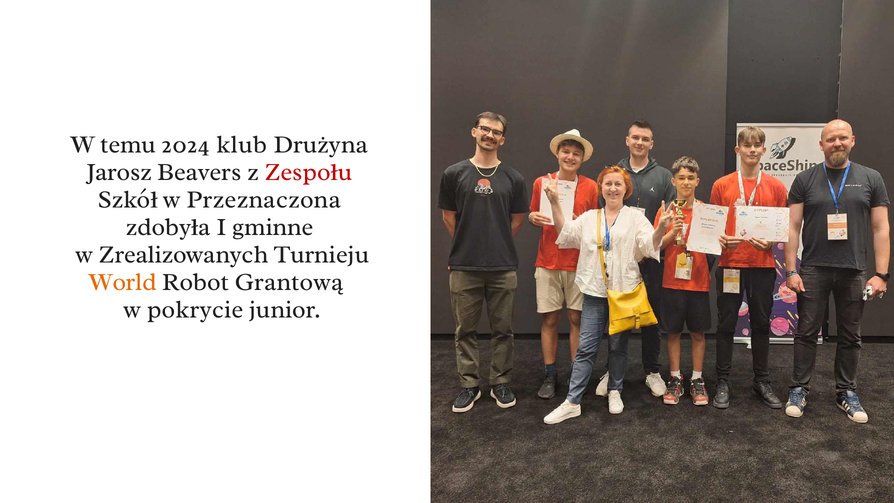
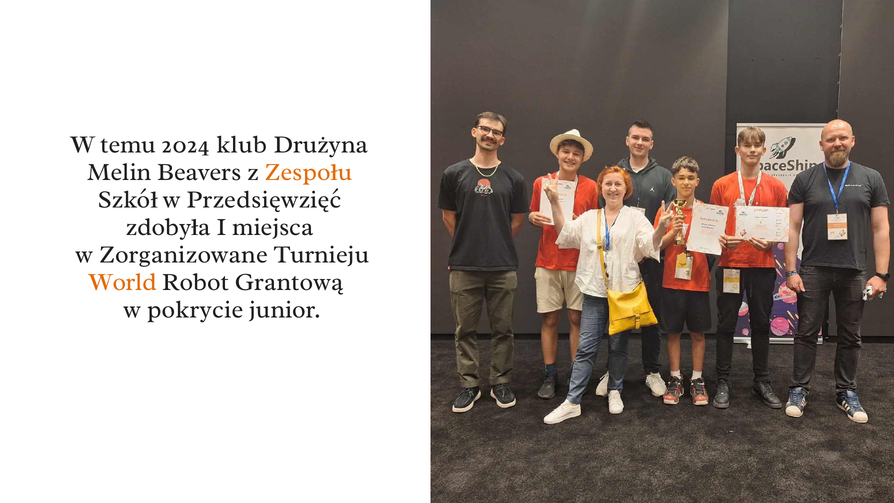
Jarosz: Jarosz -> Melin
Zespołu colour: red -> orange
Przeznaczona: Przeznaczona -> Przedsięwzięć
gminne: gminne -> miejsca
Zrealizowanych: Zrealizowanych -> Zorganizowane
